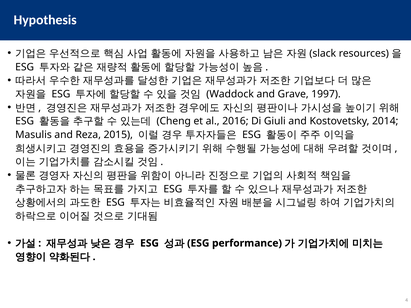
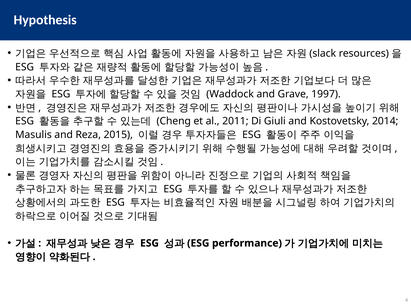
2016: 2016 -> 2011
